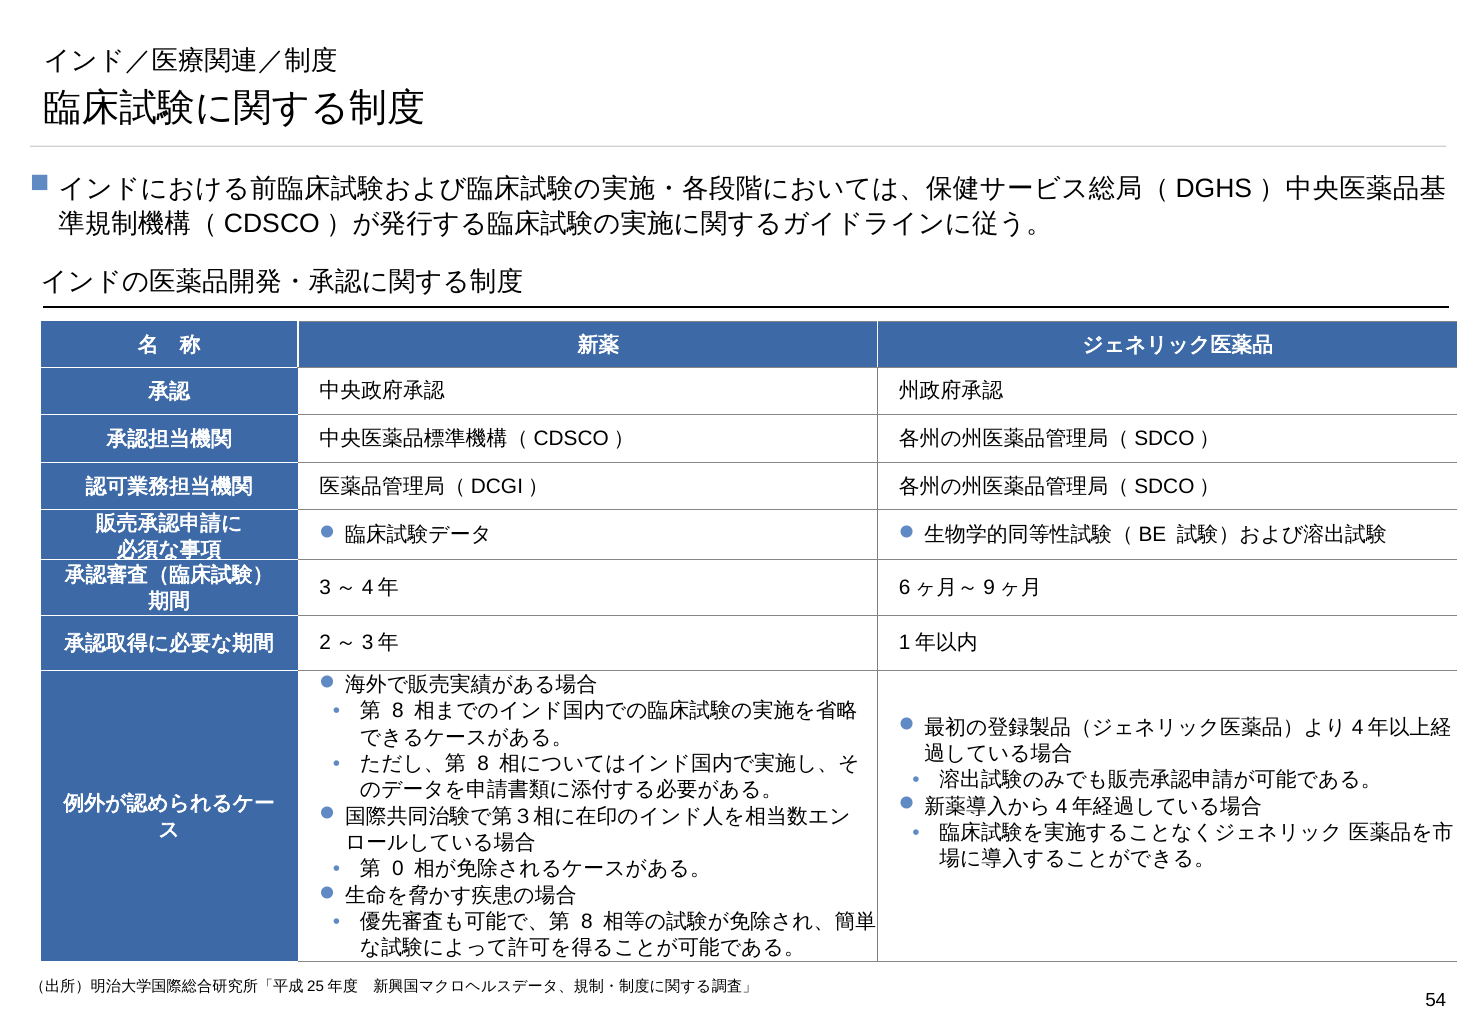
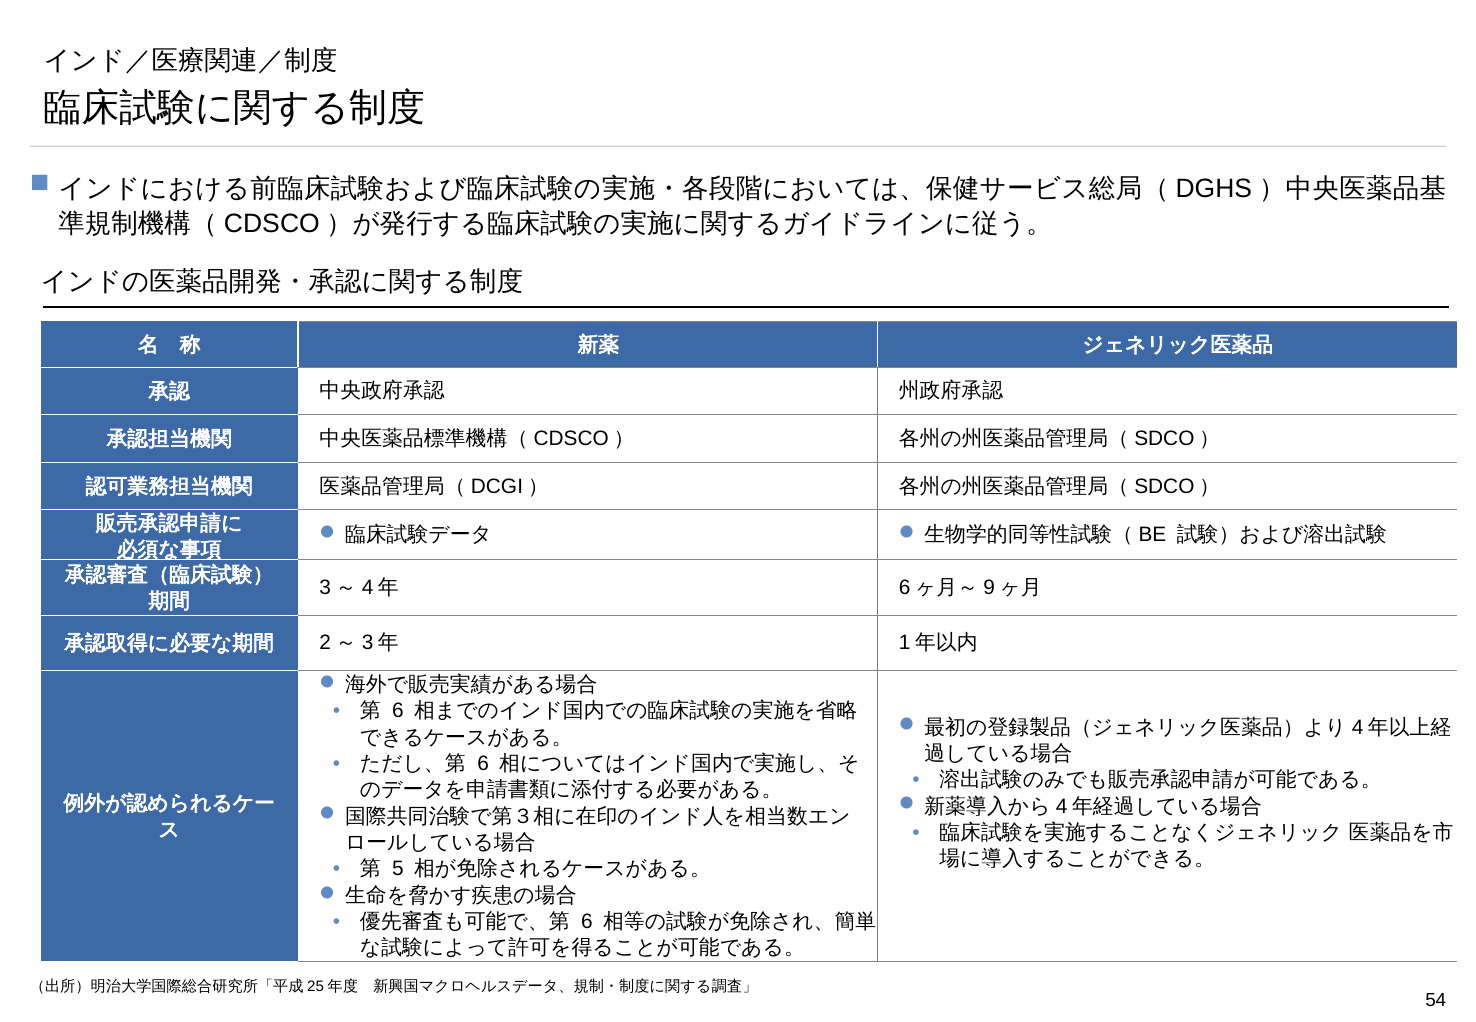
8 at (398, 711): 8 -> 6
8 at (483, 763): 8 -> 6
0: 0 -> 5
8 at (587, 921): 8 -> 6
